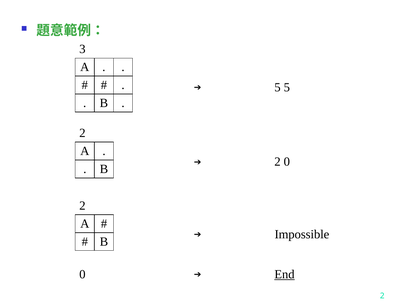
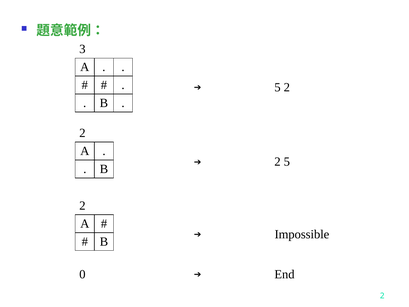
5 5: 5 -> 2
0 at (287, 162): 0 -> 5
End underline: present -> none
